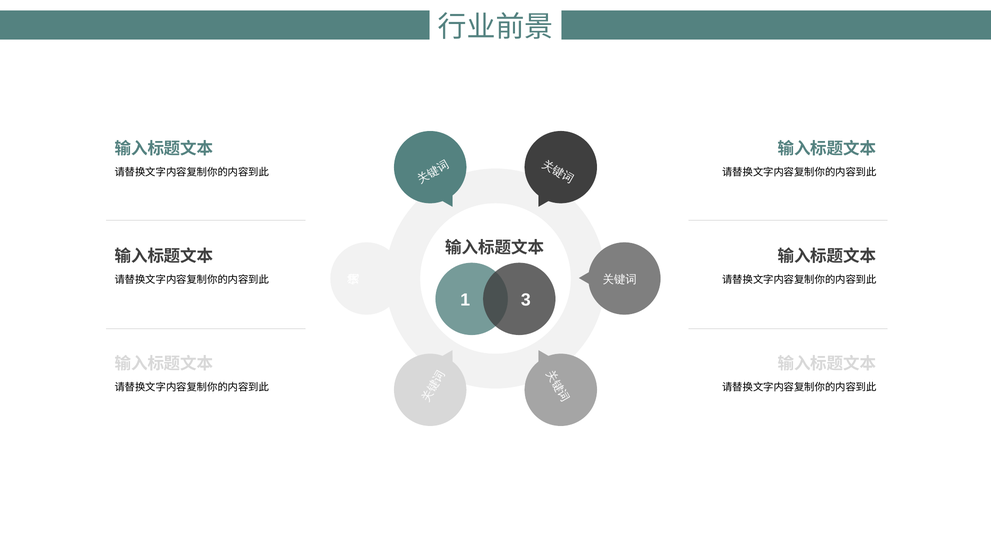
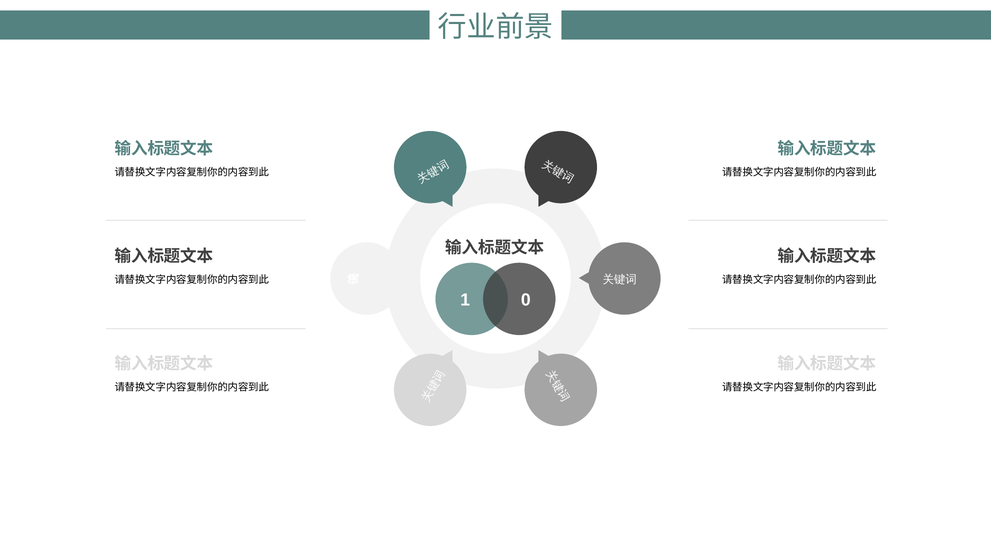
3: 3 -> 0
